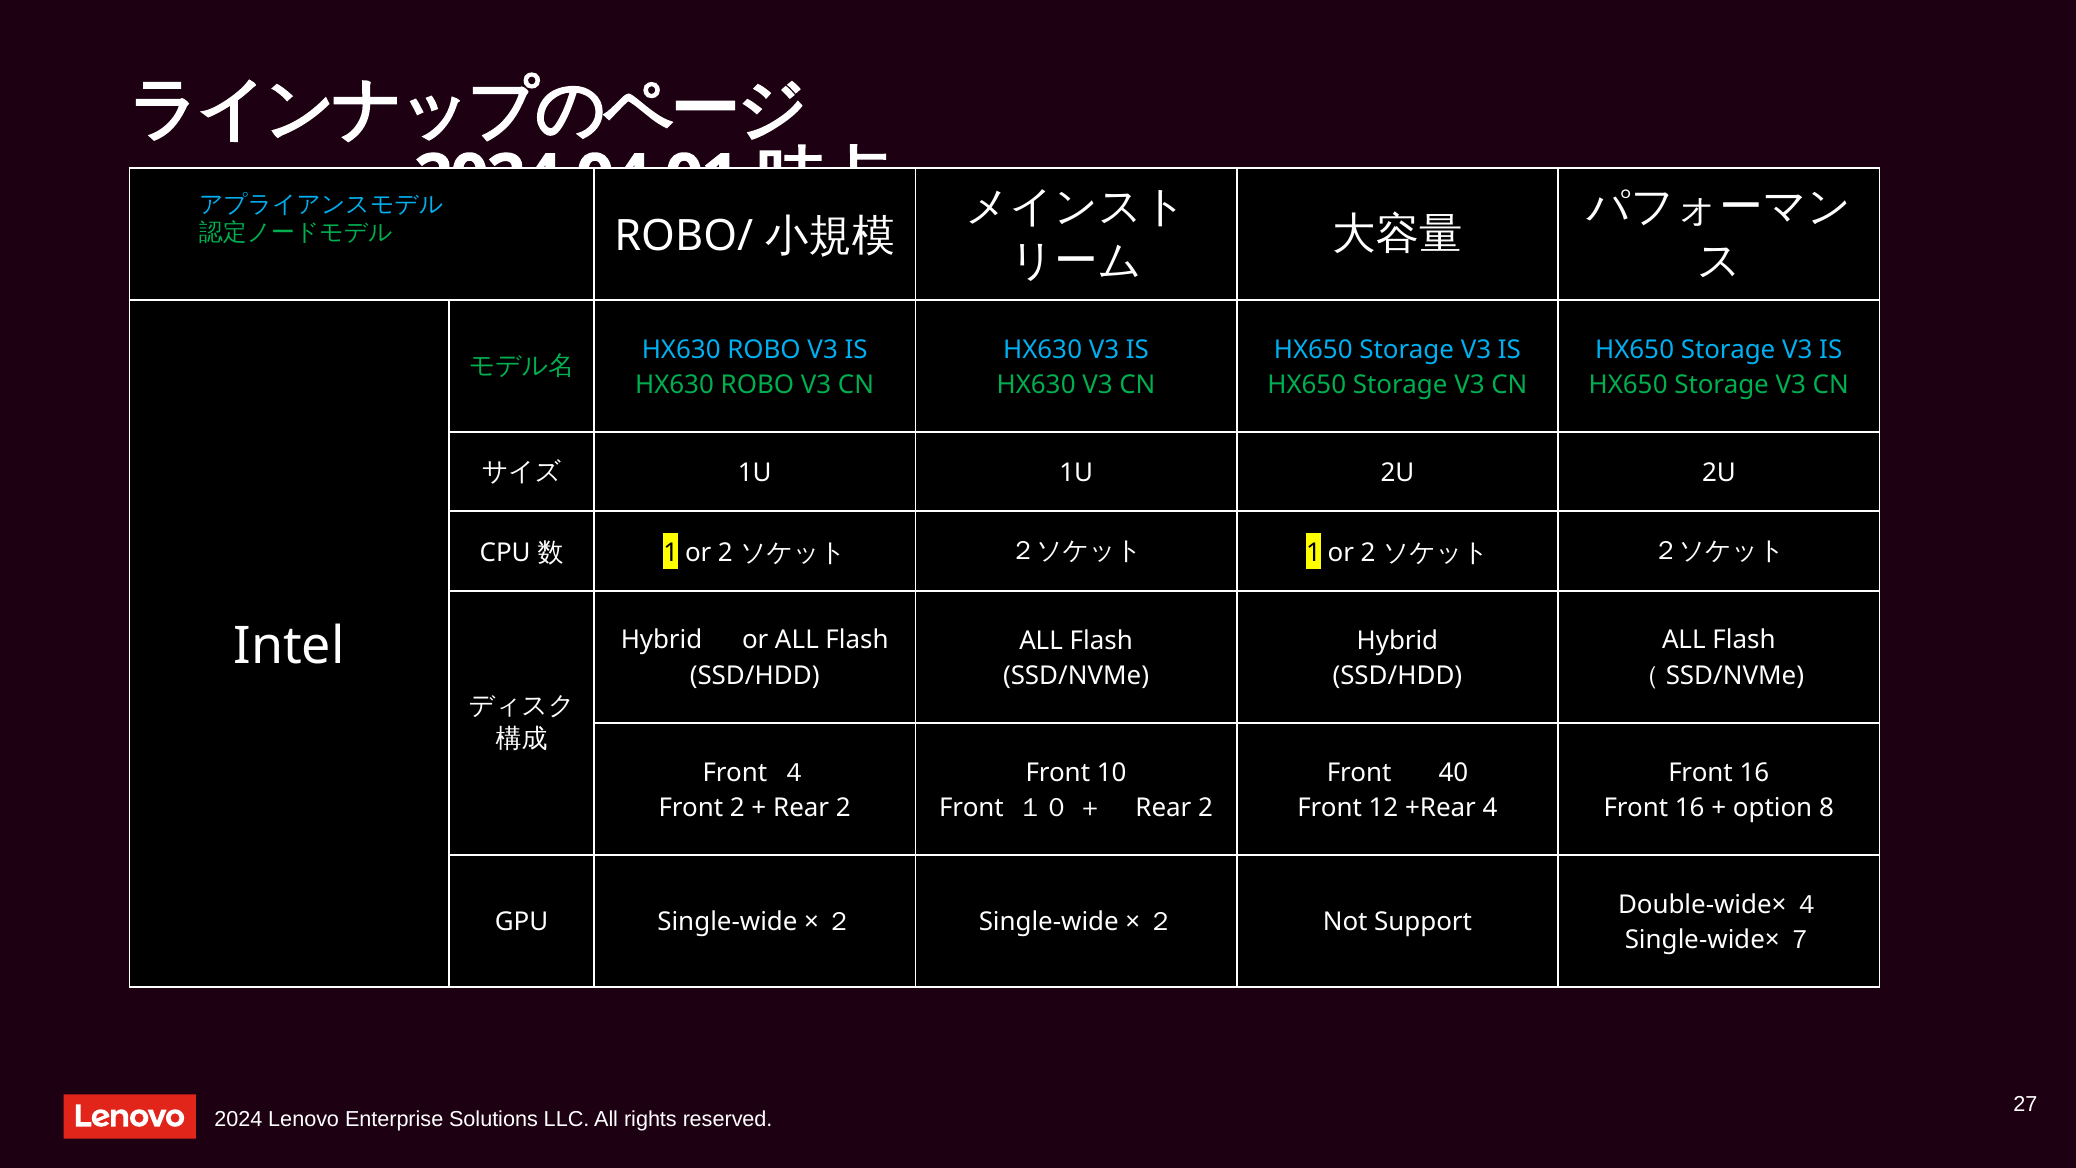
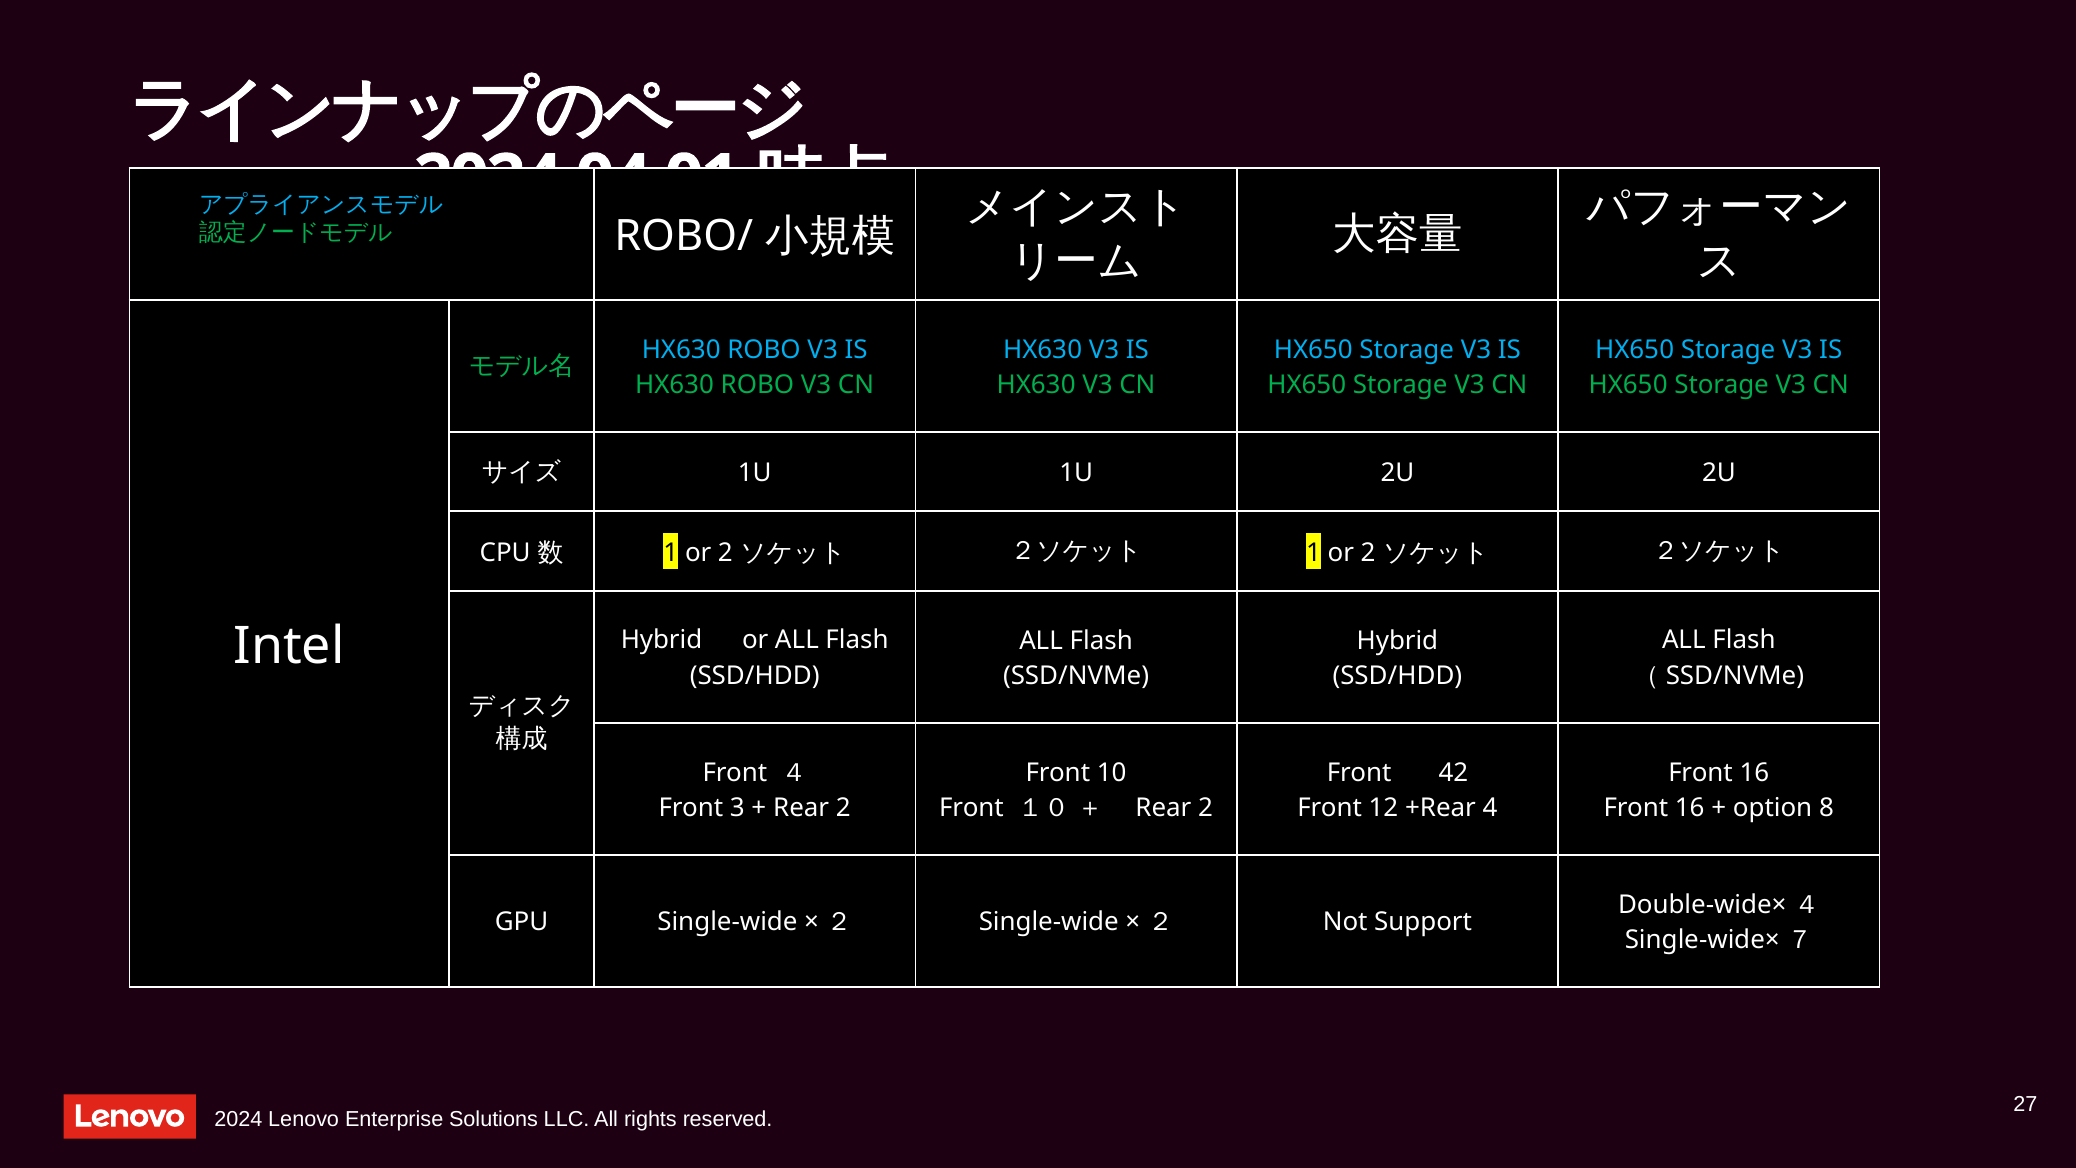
40: 40 -> 42
Front 2: 2 -> 3
